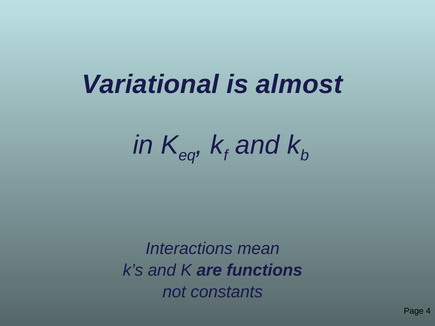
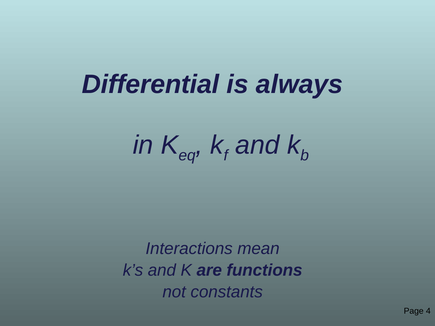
Variational: Variational -> Differential
almost: almost -> always
